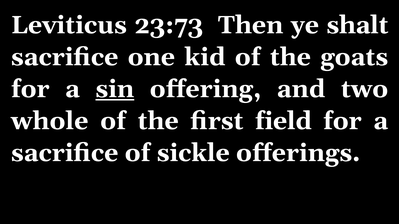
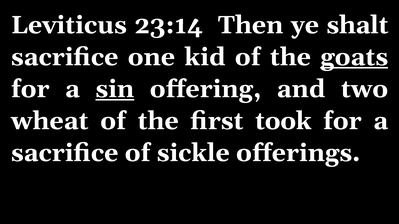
23:73: 23:73 -> 23:14
goats underline: none -> present
whole: whole -> wheat
field: field -> took
